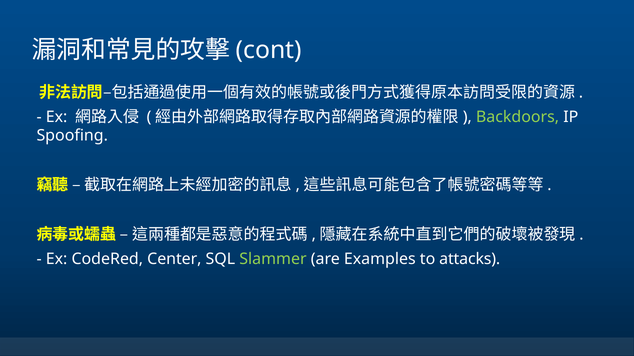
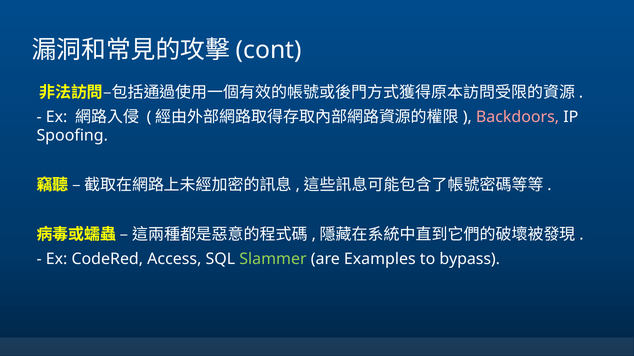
Backdoors colour: light green -> pink
Center: Center -> Access
attacks: attacks -> bypass
